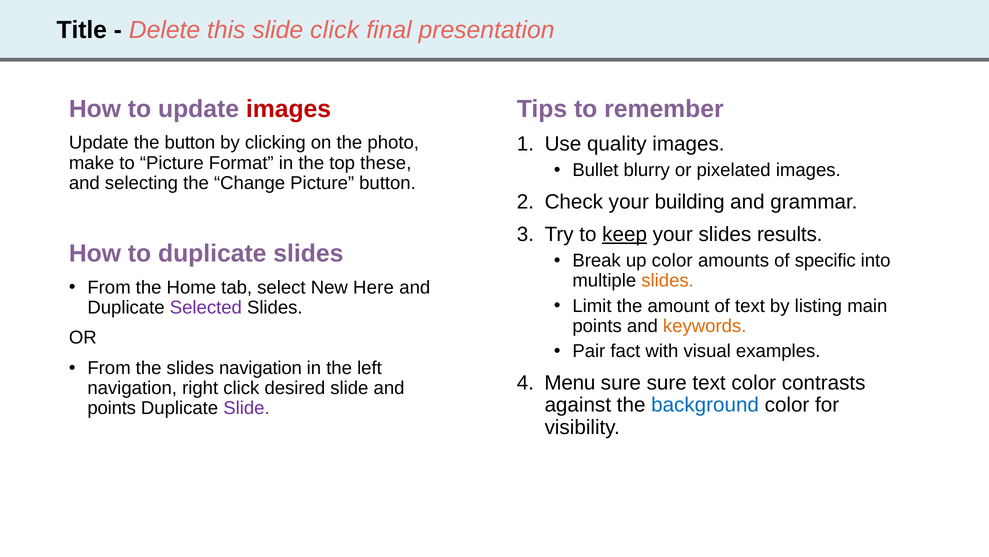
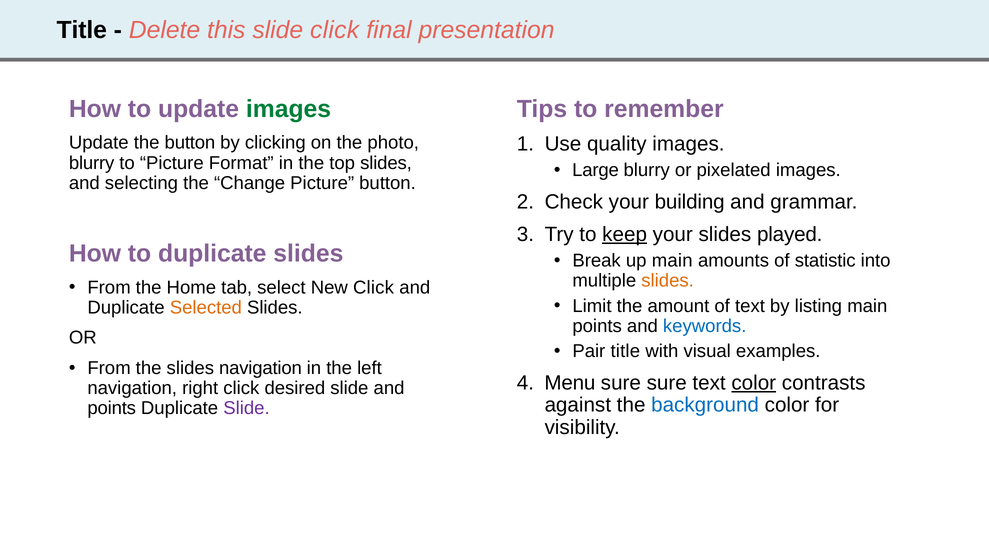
images at (289, 109) colour: red -> green
make at (92, 163): make -> blurry
top these: these -> slides
Bullet: Bullet -> Large
results: results -> played
up color: color -> main
specific: specific -> statistic
New Here: Here -> Click
Selected colour: purple -> orange
keywords colour: orange -> blue
Pair fact: fact -> title
color at (754, 382) underline: none -> present
